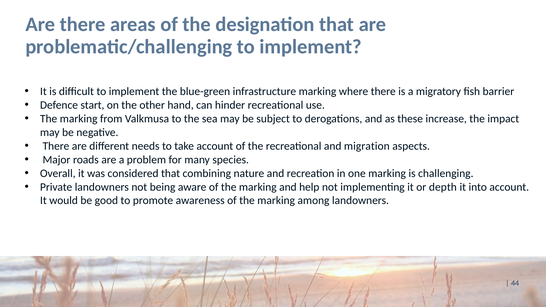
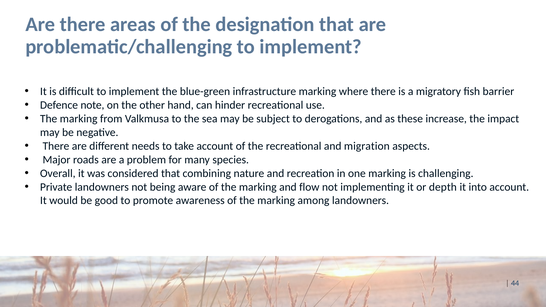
start: start -> note
help: help -> flow
